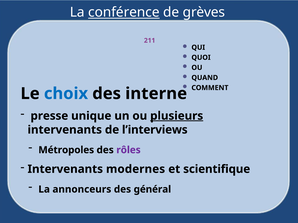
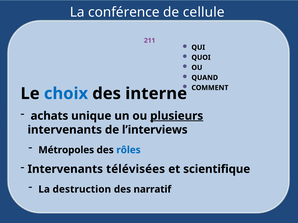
conférence underline: present -> none
grèves: grèves -> cellule
presse: presse -> achats
rôles colour: purple -> blue
modernes: modernes -> télévisées
annonceurs: annonceurs -> destruction
général: général -> narratif
